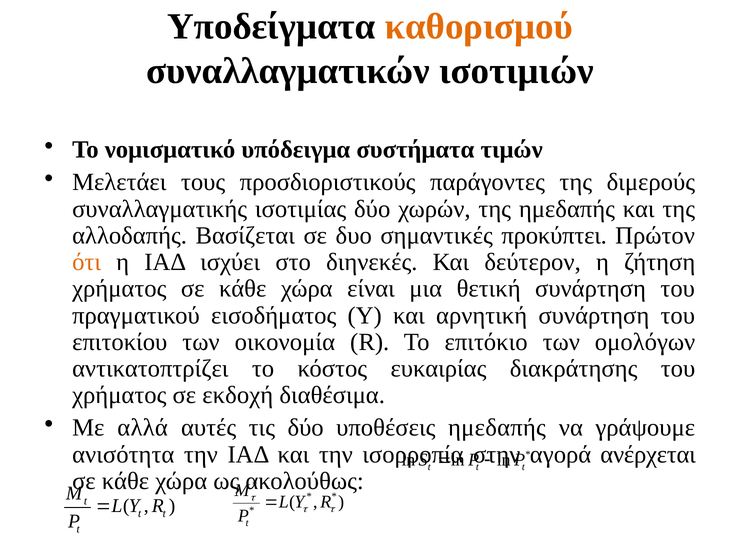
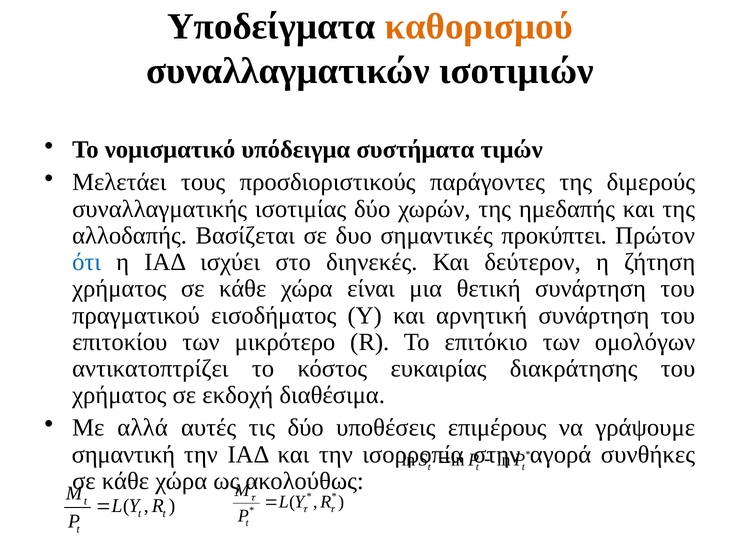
ότι colour: orange -> blue
οικονομία: οικονομία -> μικρότερο
υποθέσεις ημεδαπής: ημεδαπής -> επιμέρους
ανισότητα: ανισότητα -> σημαντική
ανέρχεται: ανέρχεται -> συνθήκες
